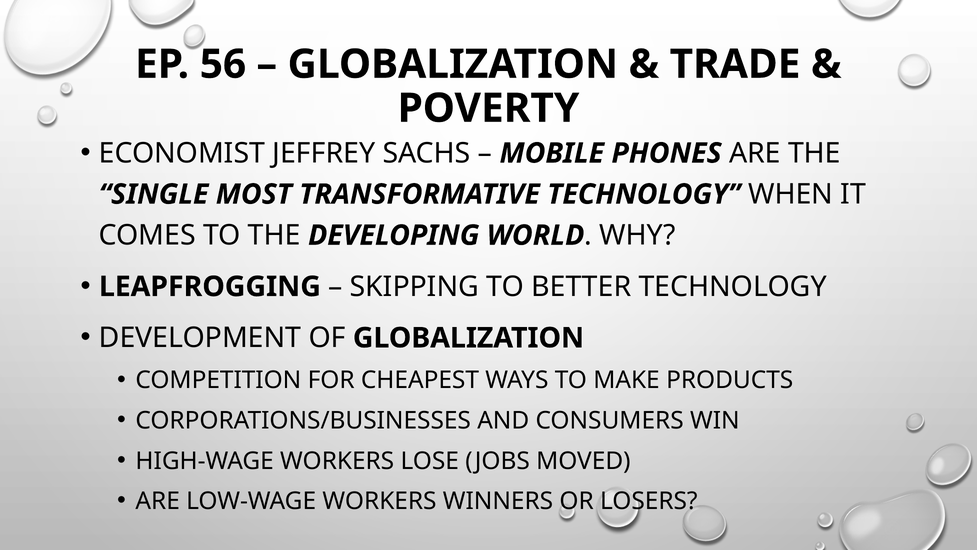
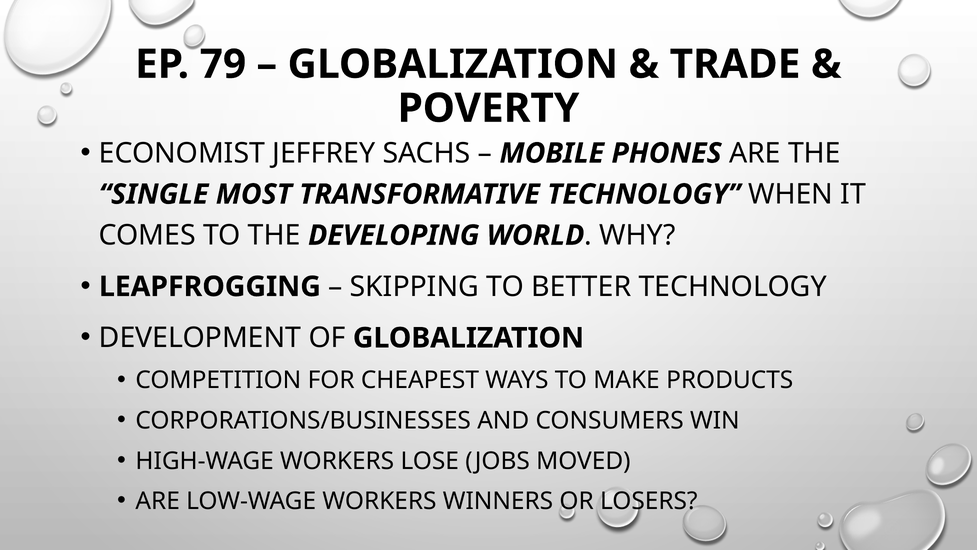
56: 56 -> 79
